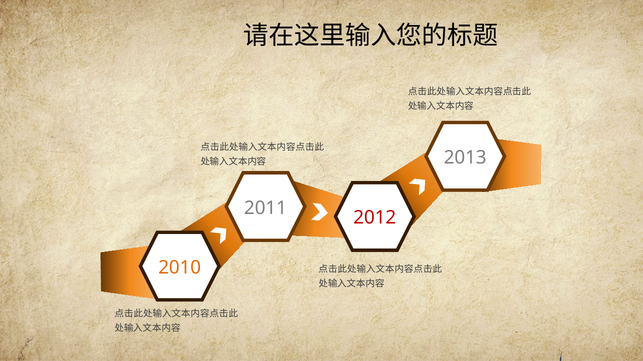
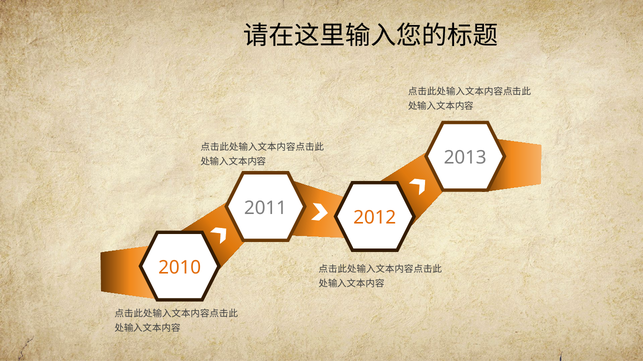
2012 colour: red -> orange
